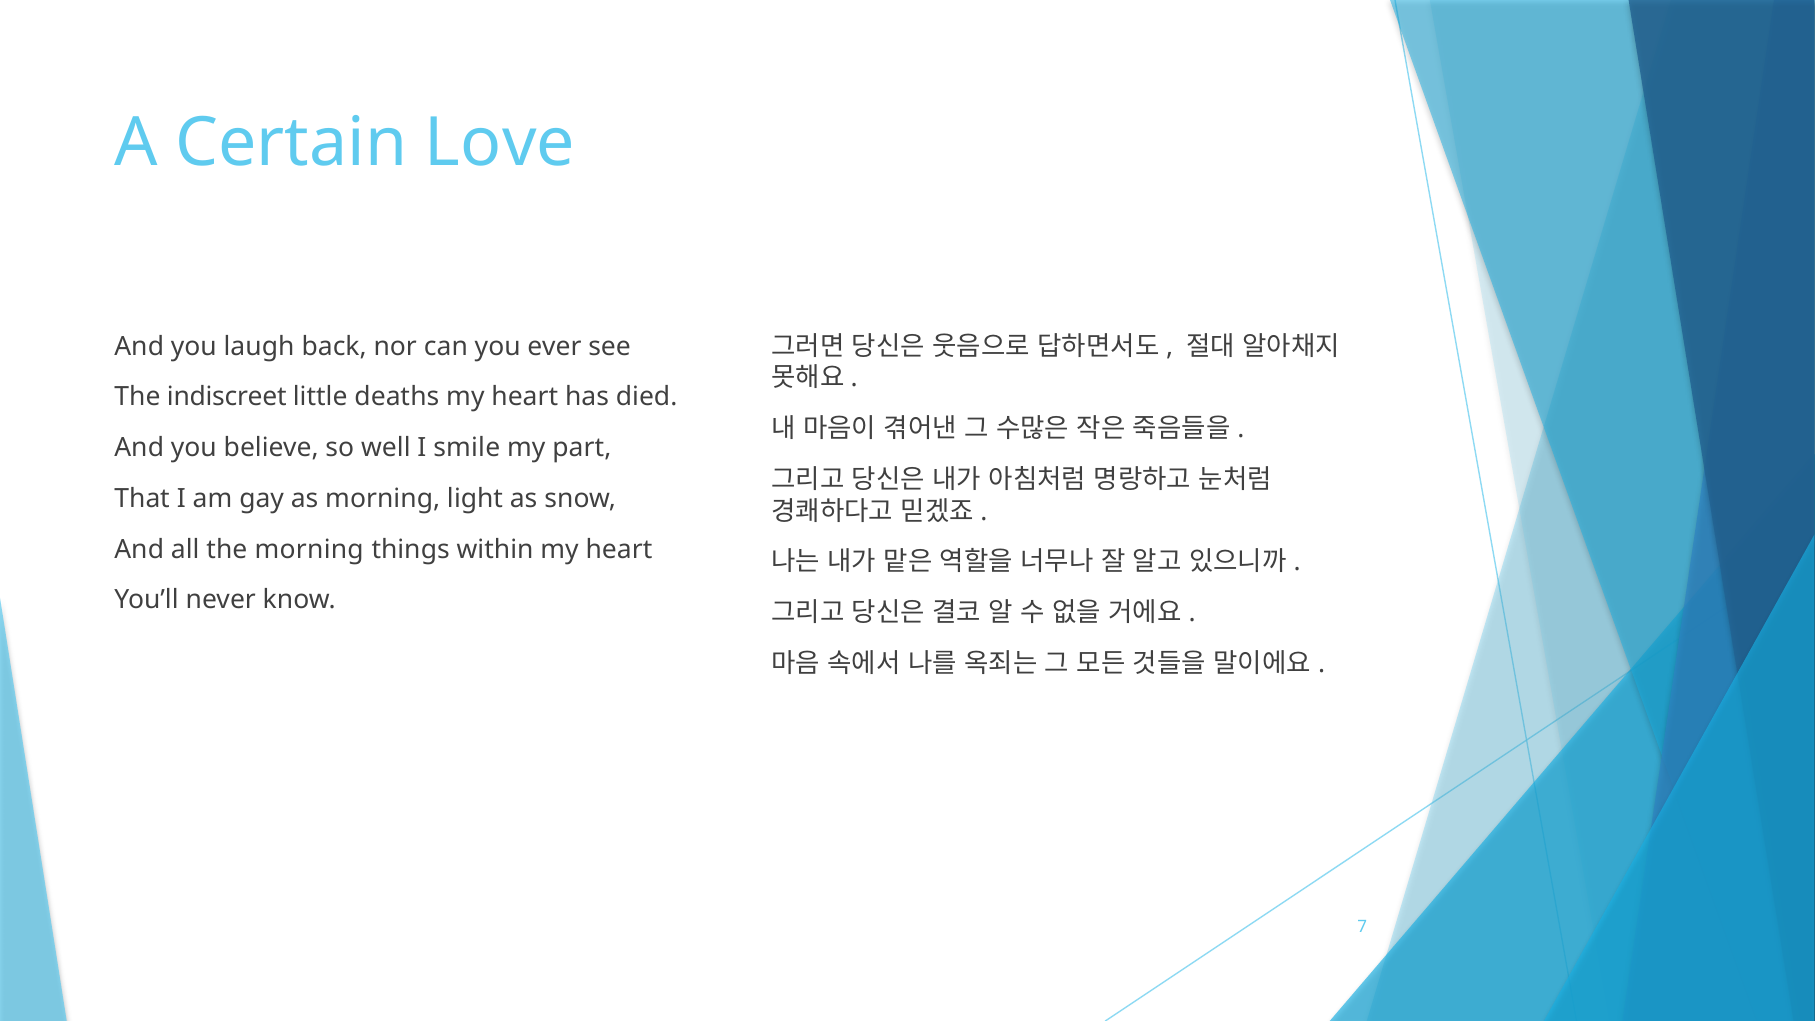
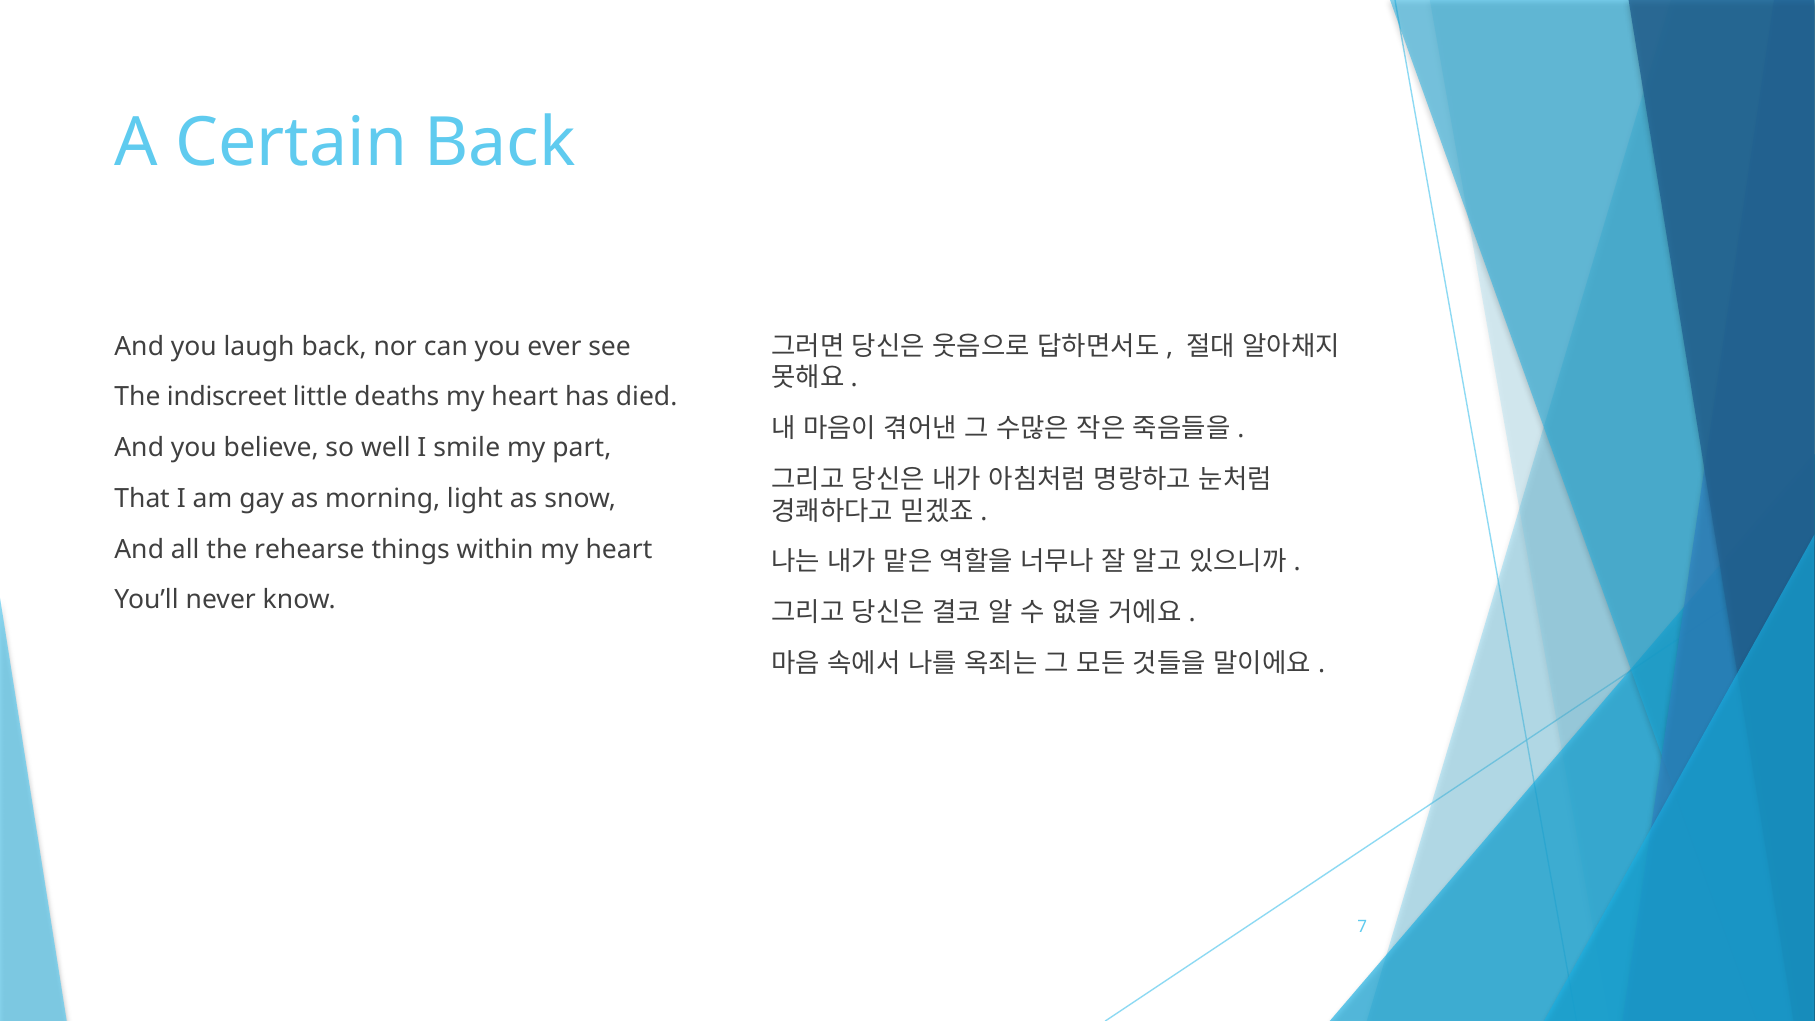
Certain Love: Love -> Back
the morning: morning -> rehearse
